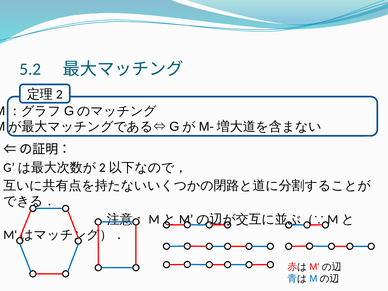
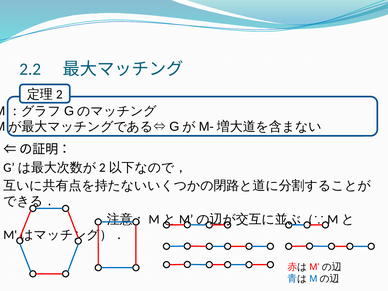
5.2: 5.2 -> 2.2
